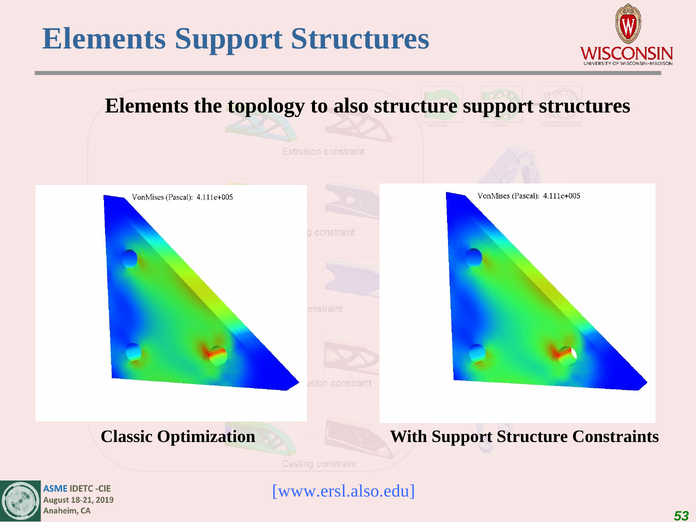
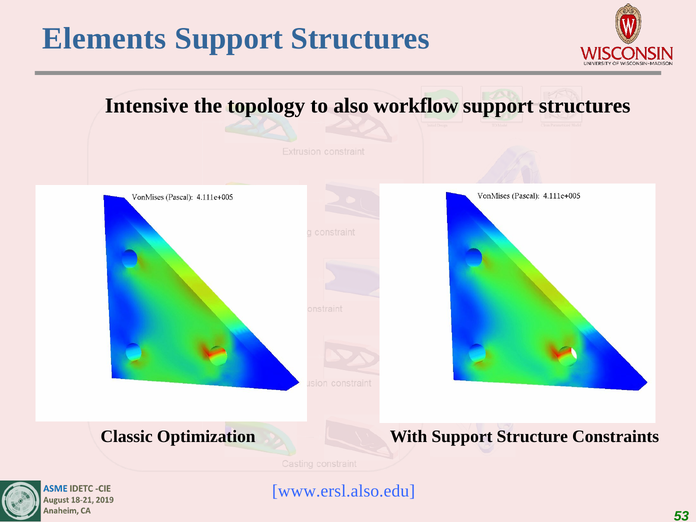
Elements at (147, 106): Elements -> Intensive
also structure: structure -> workflow
